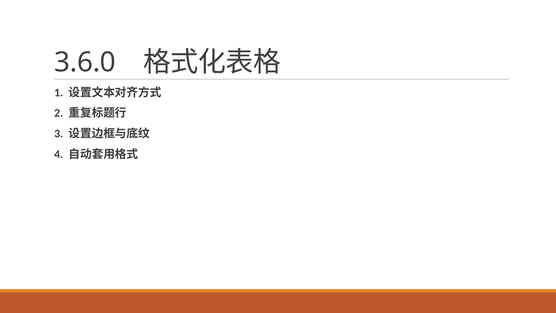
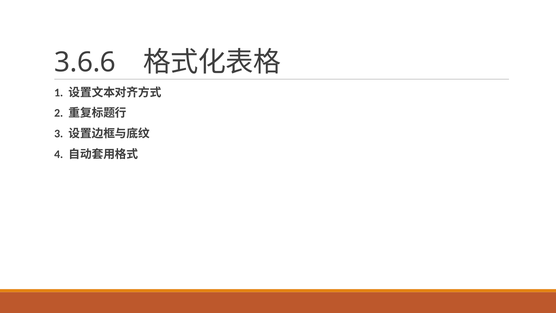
3.6.0: 3.6.0 -> 3.6.6
